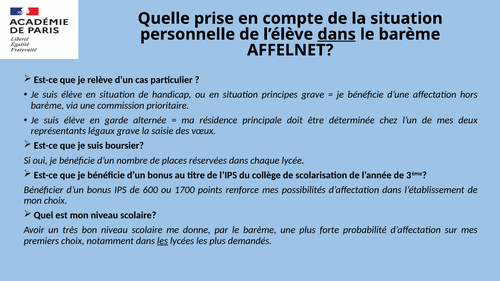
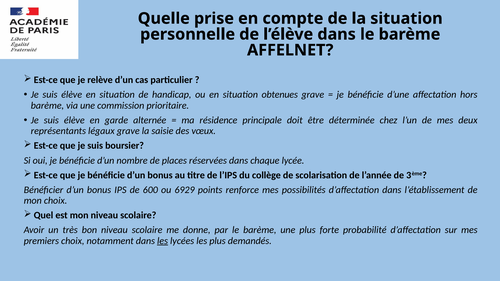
dans at (337, 34) underline: present -> none
principes: principes -> obtenues
1700: 1700 -> 6929
